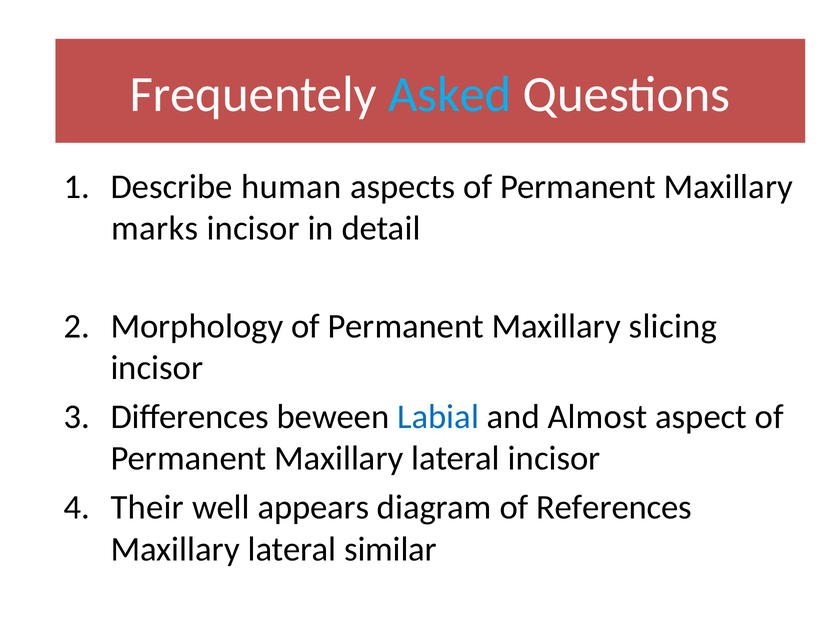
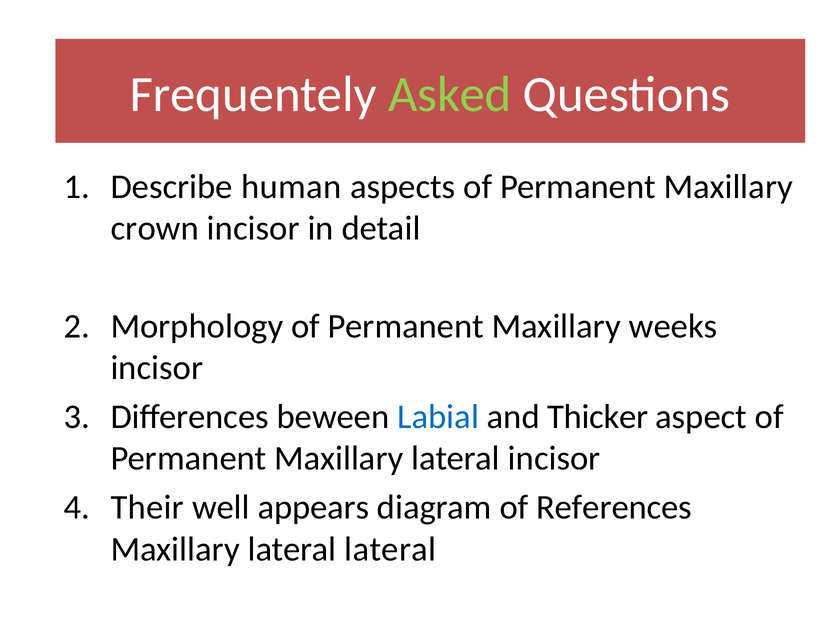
Asked colour: light blue -> light green
marks: marks -> crown
slicing: slicing -> weeks
Almost: Almost -> Thicker
lateral similar: similar -> lateral
